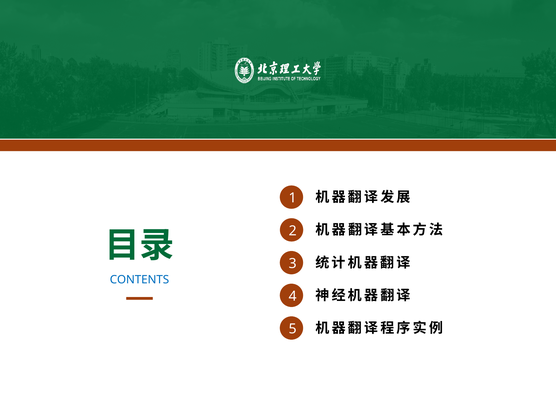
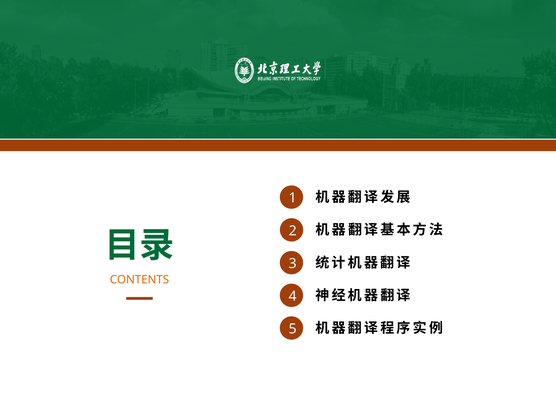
CONTENTS colour: blue -> orange
